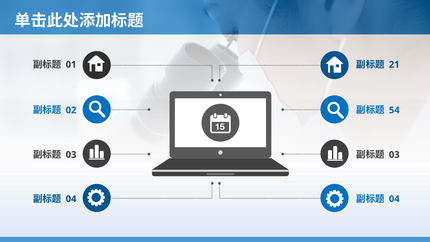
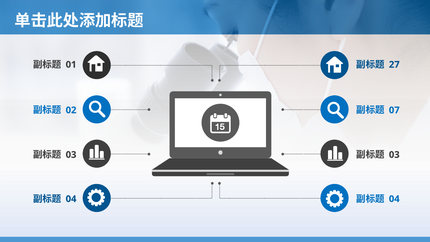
21: 21 -> 27
54: 54 -> 07
